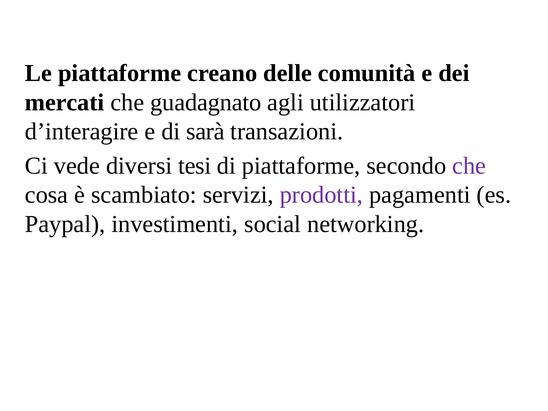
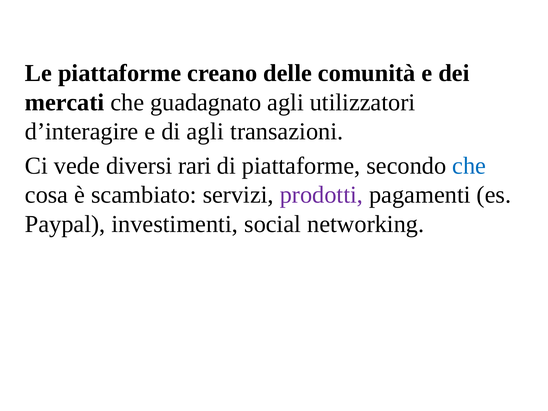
di sarà: sarà -> agli
tesi: tesi -> rari
che at (469, 166) colour: purple -> blue
